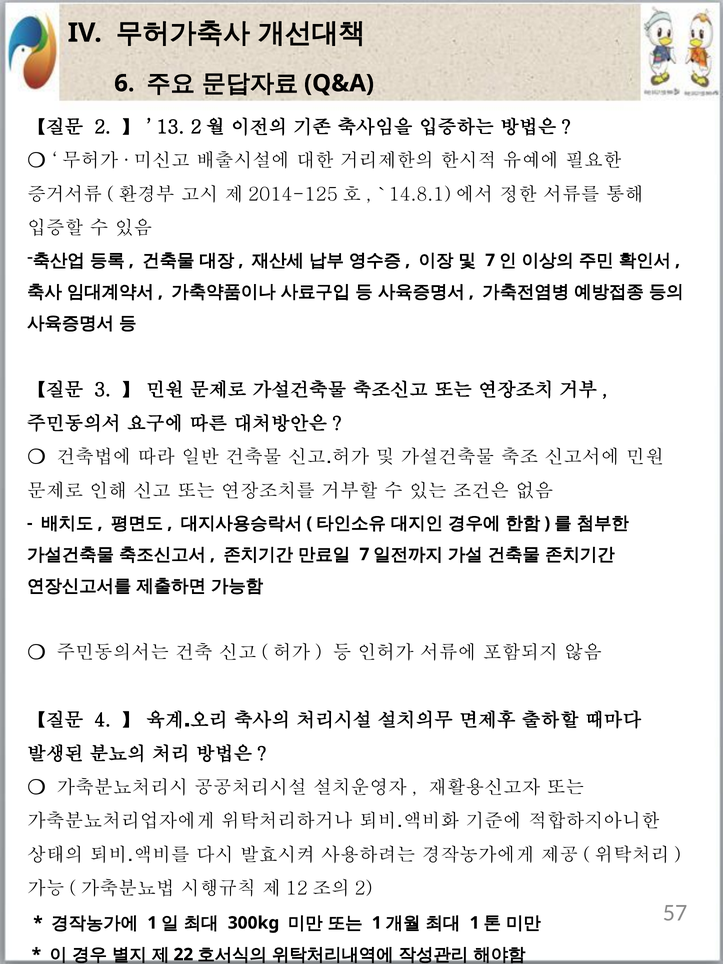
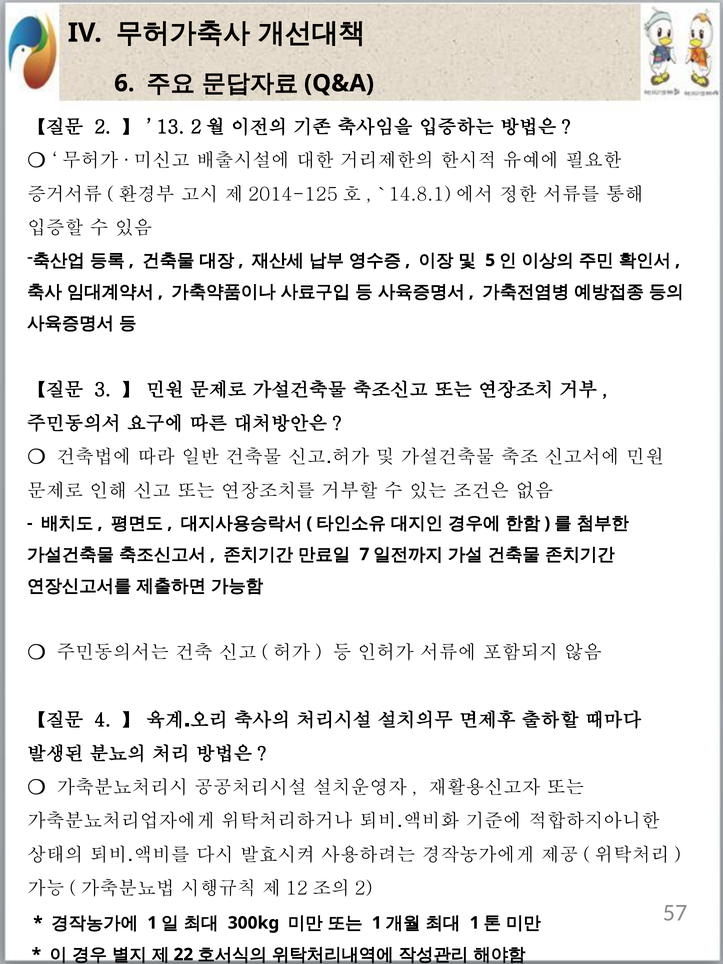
7 at (490, 260): 7 -> 5
